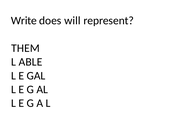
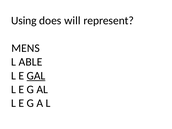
Write: Write -> Using
THEM: THEM -> MENS
GAL underline: none -> present
